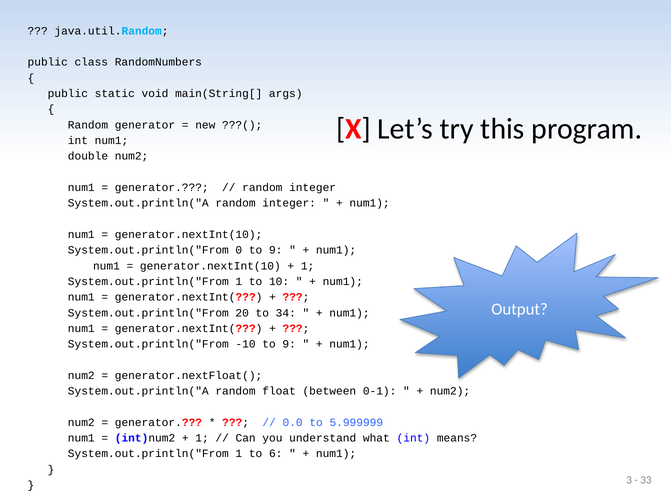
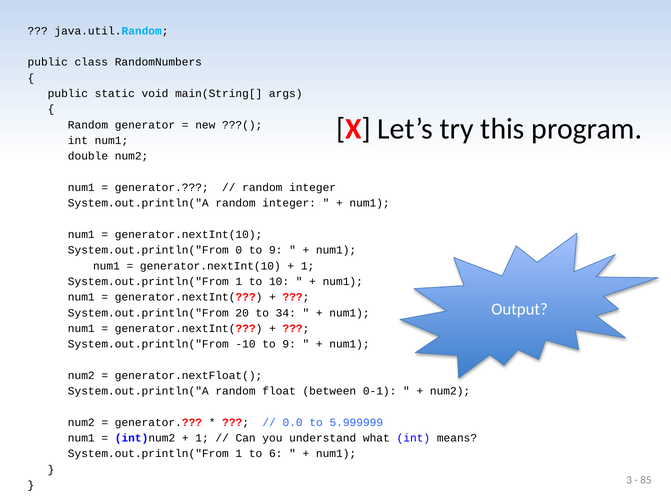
33: 33 -> 85
